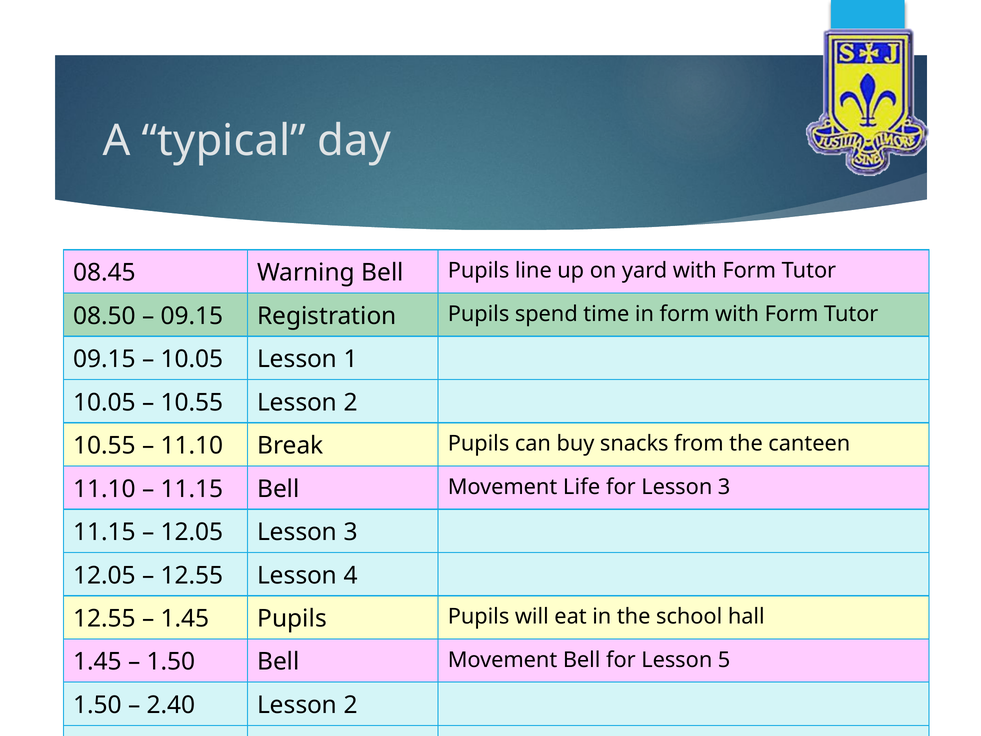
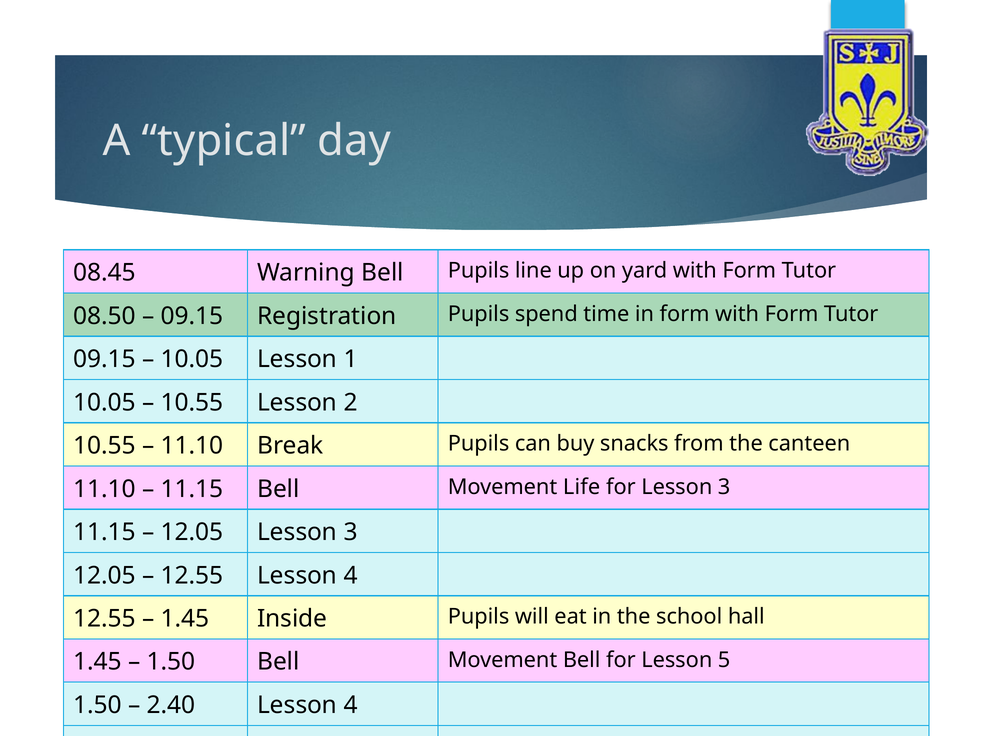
1.45 Pupils: Pupils -> Inside
2.40 Lesson 2: 2 -> 4
